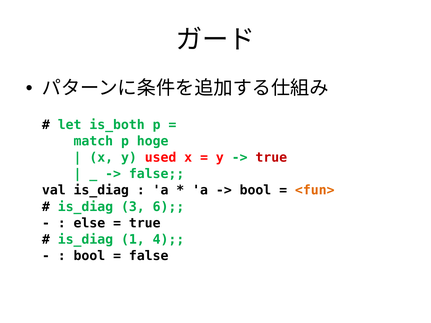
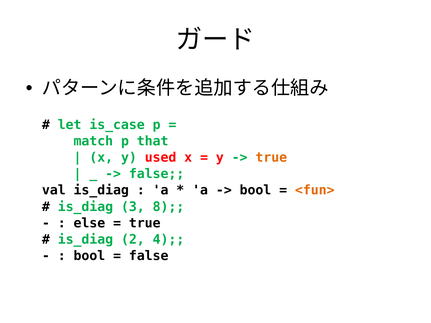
is_both: is_both -> is_case
hoge: hoge -> that
true at (271, 158) colour: red -> orange
6: 6 -> 8
1: 1 -> 2
